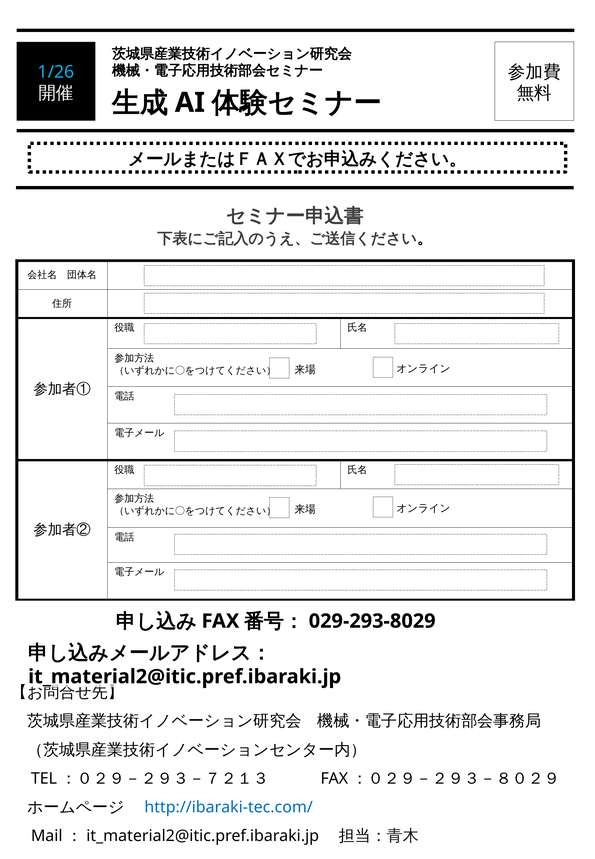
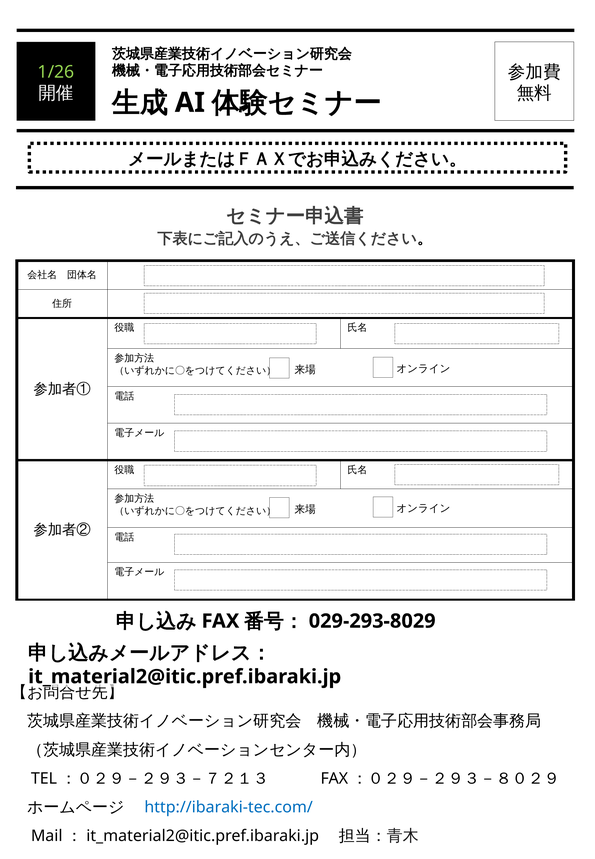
1/26 colour: light blue -> light green
